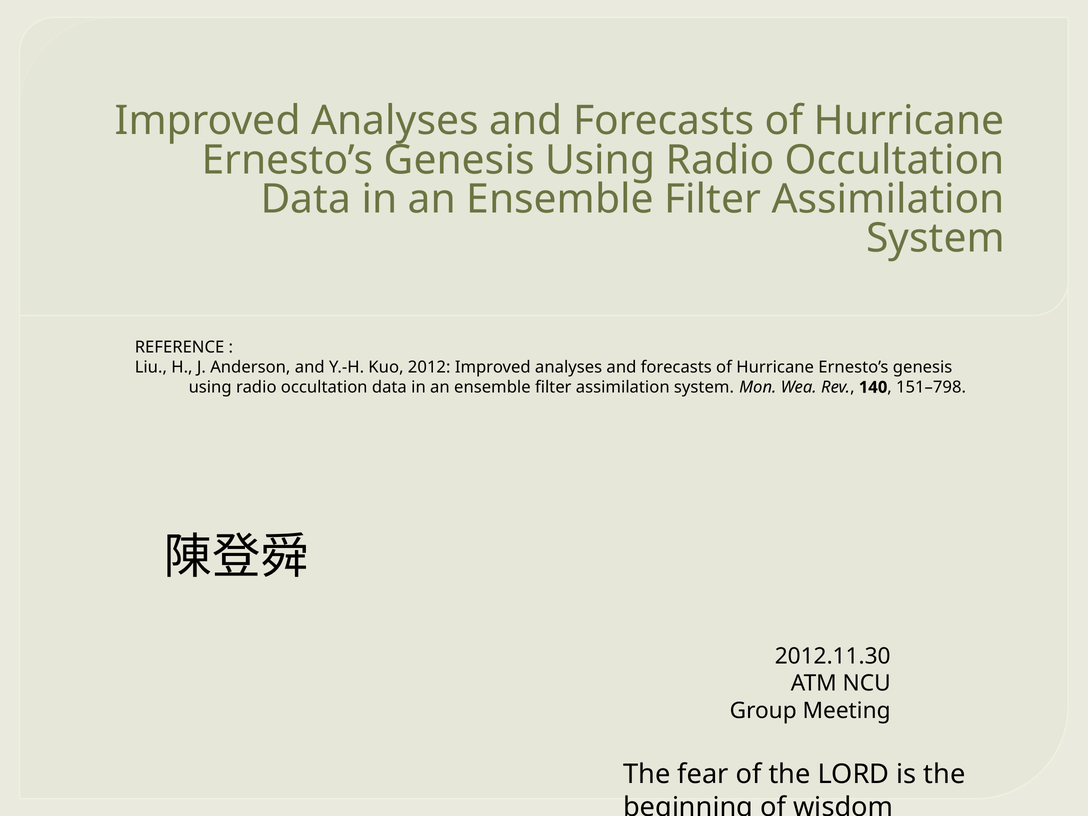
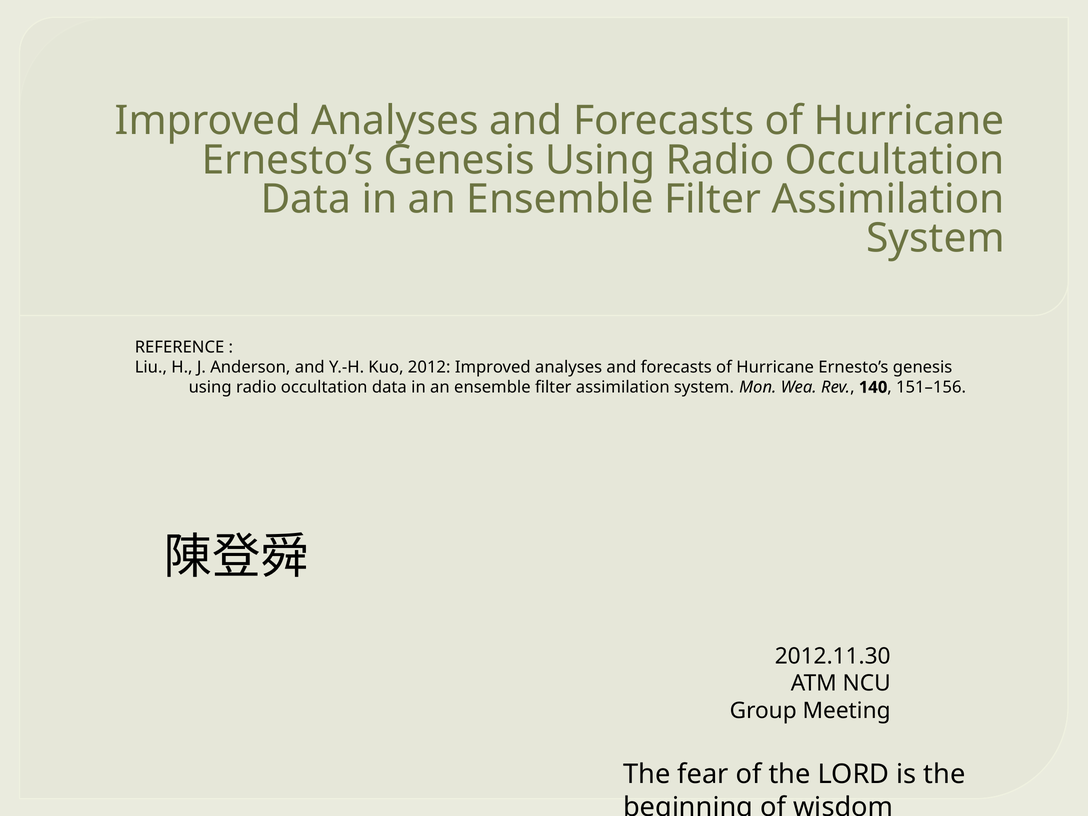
151–798: 151–798 -> 151–156
